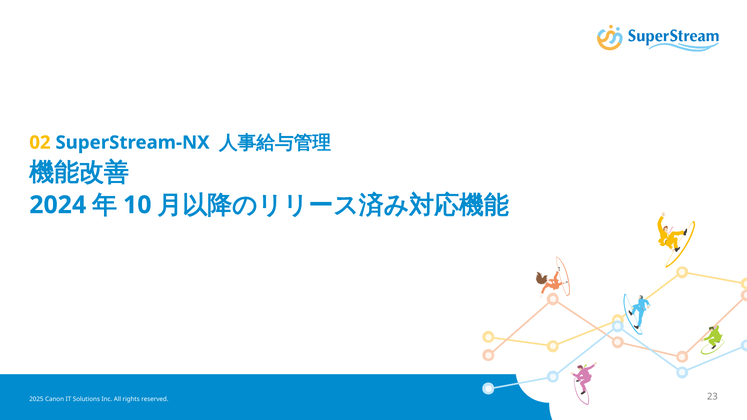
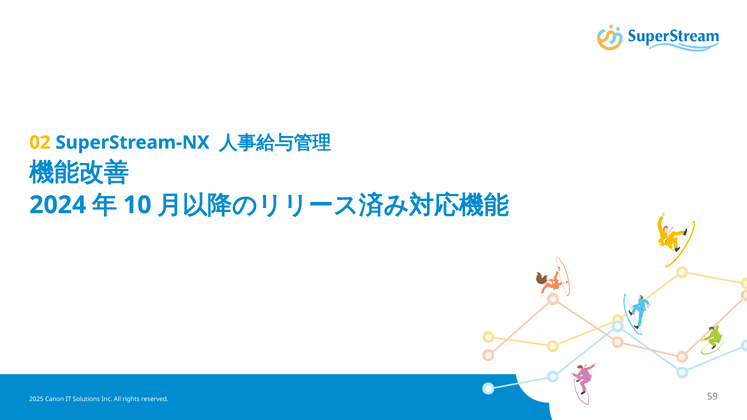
23: 23 -> 59
